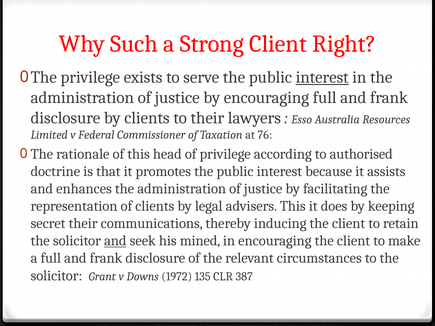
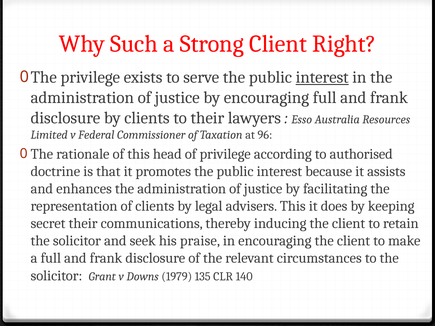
76: 76 -> 96
and at (115, 241) underline: present -> none
mined: mined -> praise
1972: 1972 -> 1979
387: 387 -> 140
